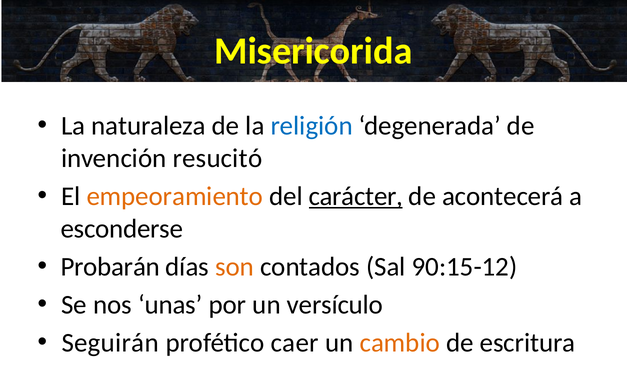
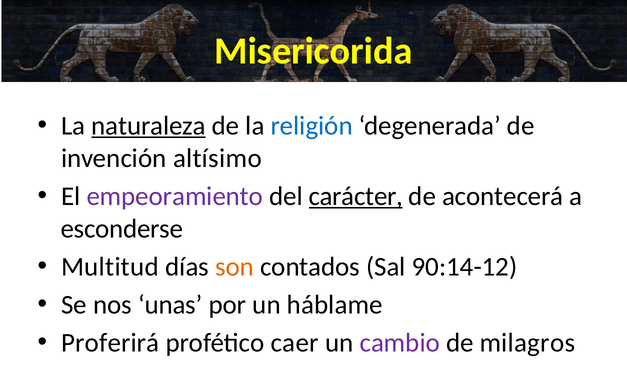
naturaleza underline: none -> present
resucitó: resucitó -> altísimo
empeoramiento colour: orange -> purple
Probarán: Probarán -> Multitud
90:15-12: 90:15-12 -> 90:14-12
versículo: versículo -> háblame
Seguirán: Seguirán -> Proferirá
cambio colour: orange -> purple
escritura: escritura -> milagros
